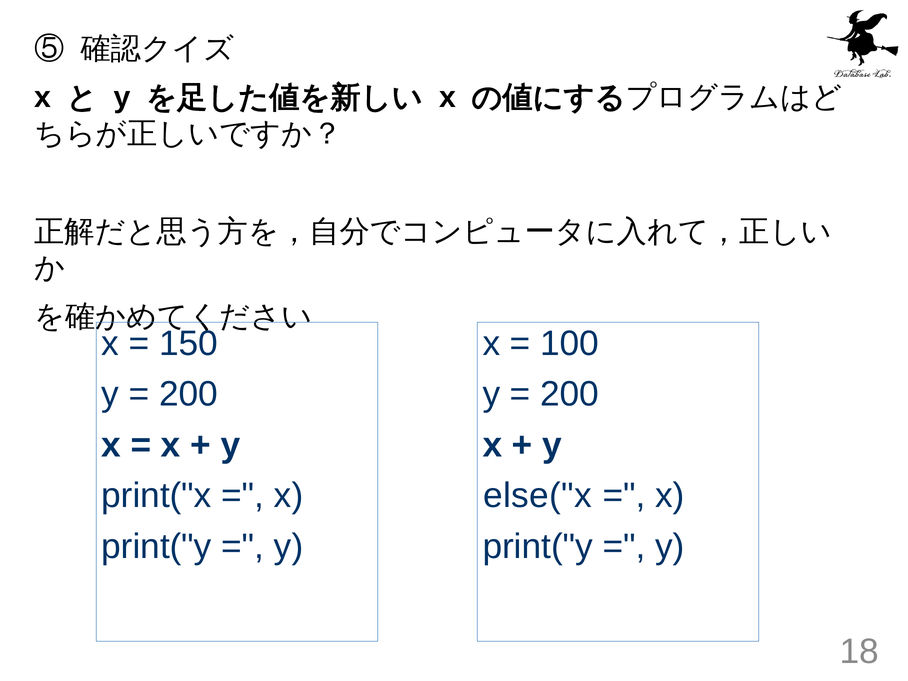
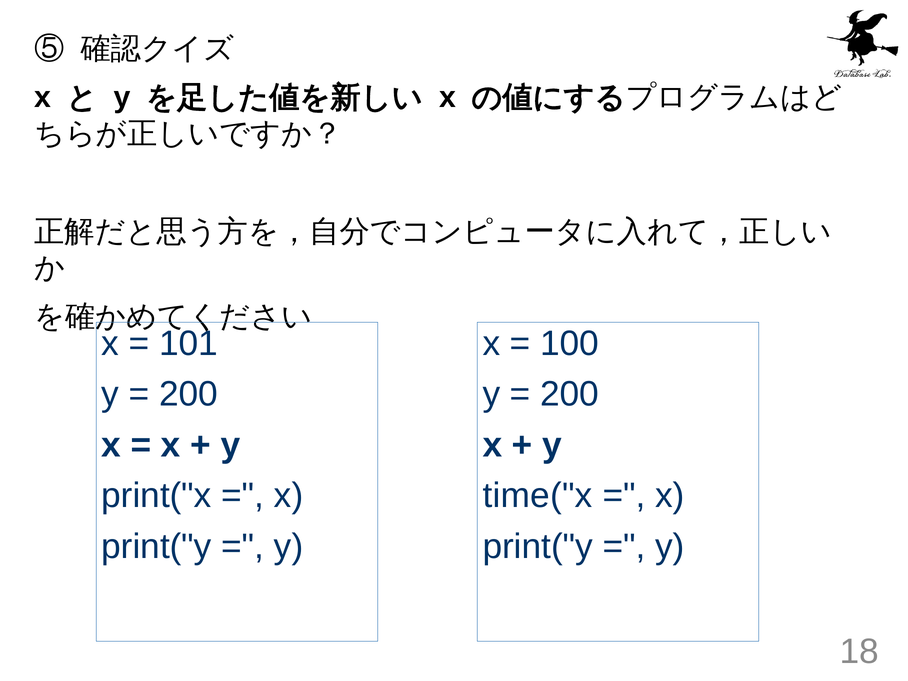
150: 150 -> 101
else("x: else("x -> time("x
